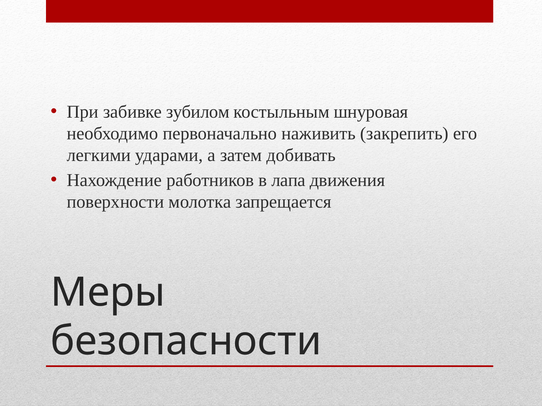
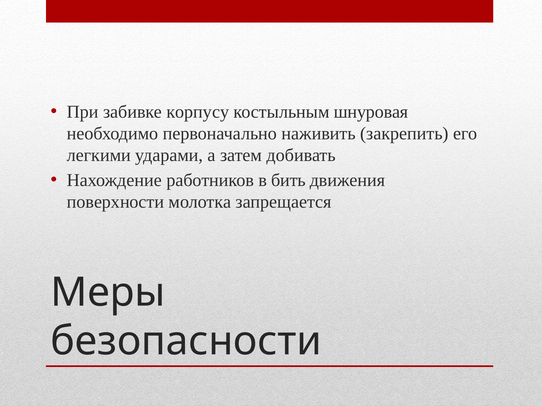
зубилом: зубилом -> корпусу
лапа: лапа -> бить
